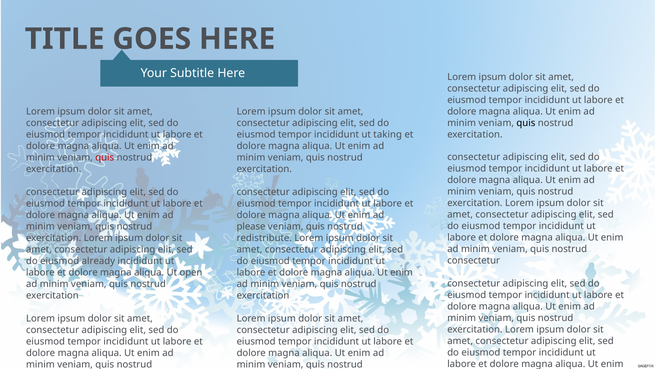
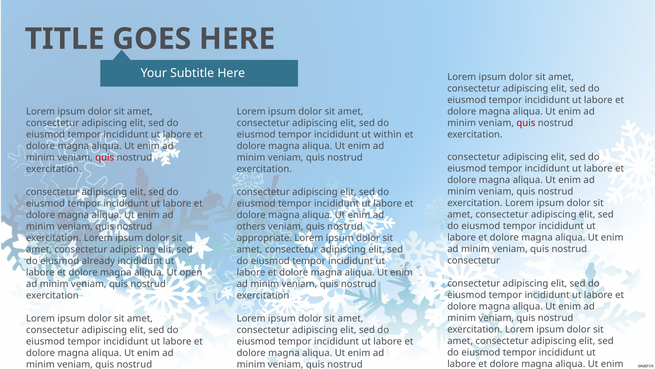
quis at (526, 123) colour: black -> red
taking: taking -> within
please: please -> others
redistribute: redistribute -> appropriate
